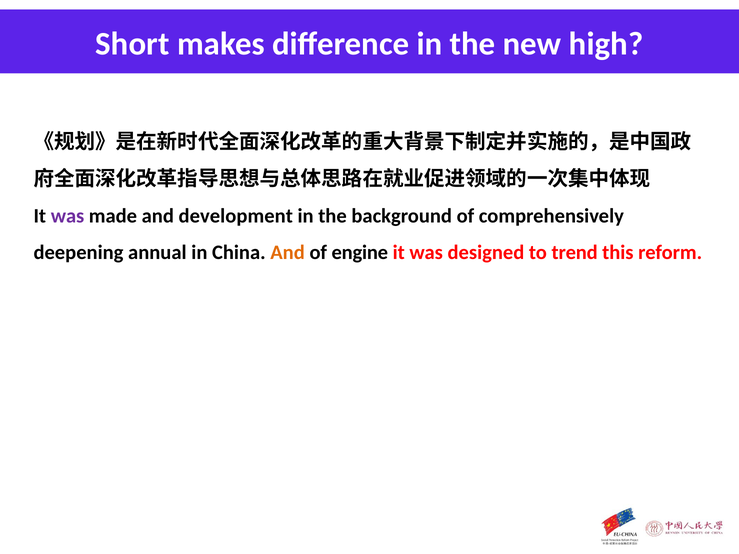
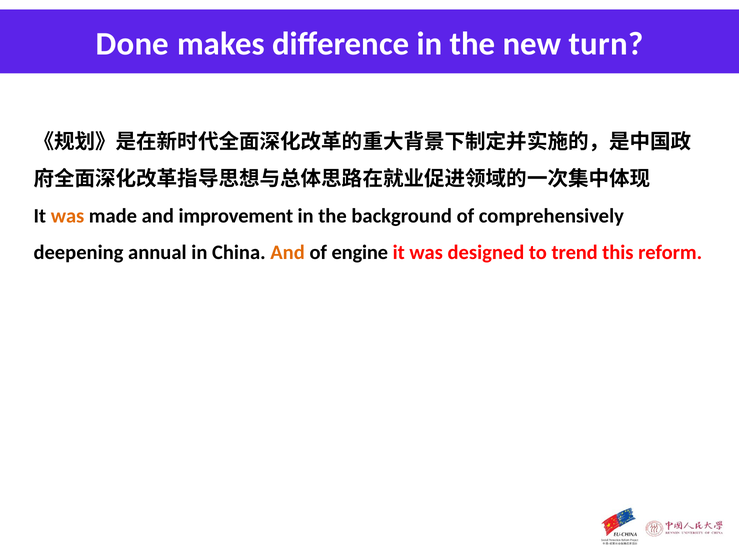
Short: Short -> Done
high: high -> turn
was at (68, 216) colour: purple -> orange
development: development -> improvement
